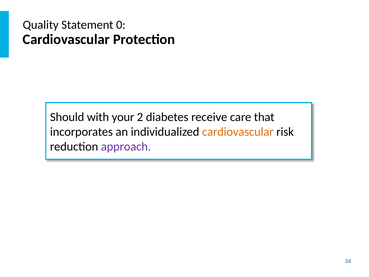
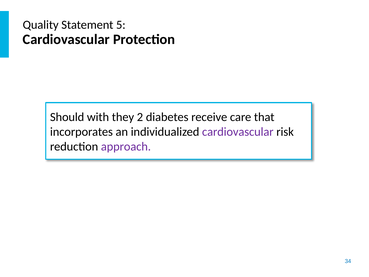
0: 0 -> 5
your: your -> they
cardiovascular at (238, 132) colour: orange -> purple
